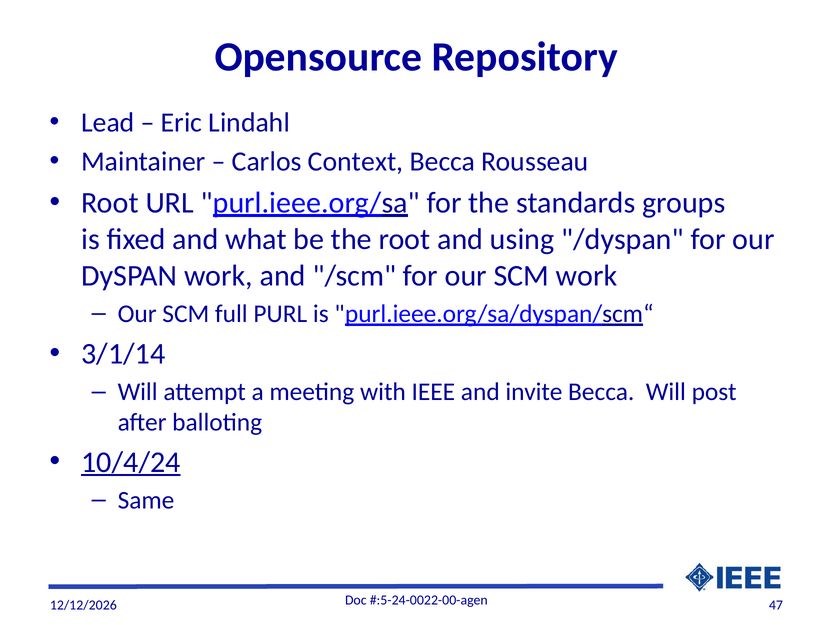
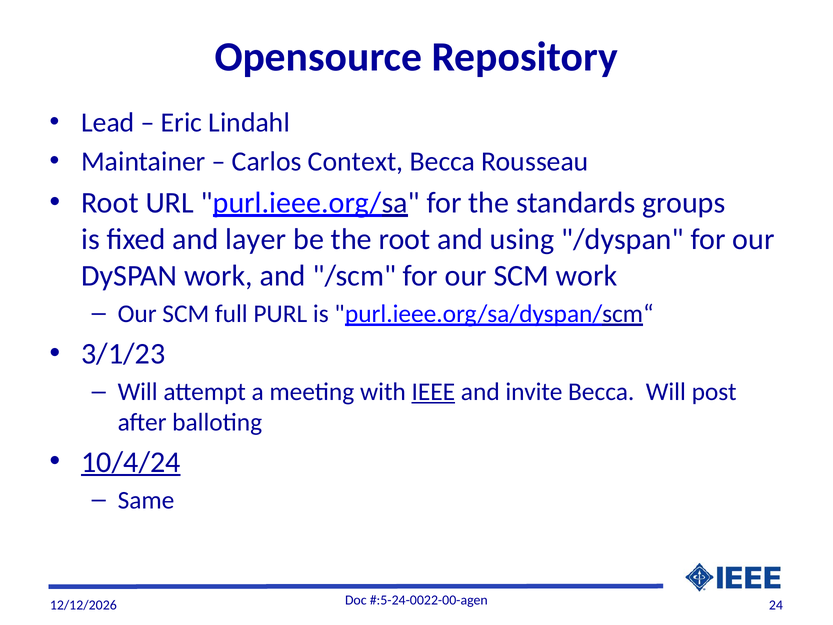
what: what -> layer
3/1/14: 3/1/14 -> 3/1/23
IEEE underline: none -> present
47: 47 -> 24
